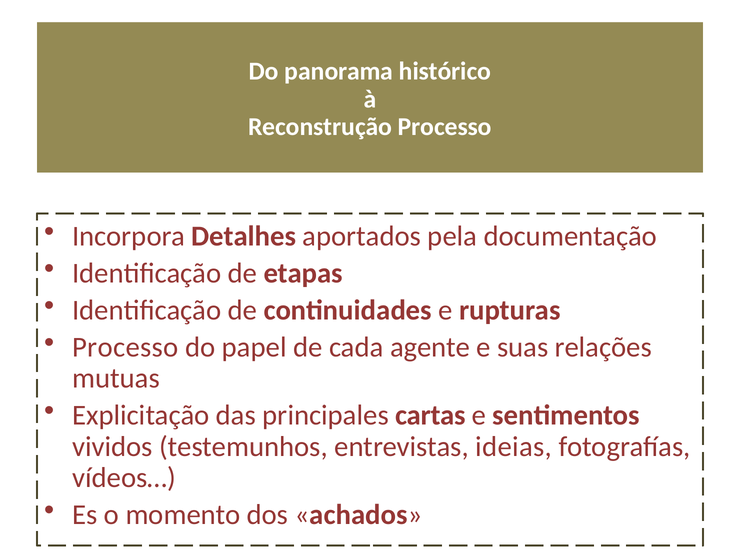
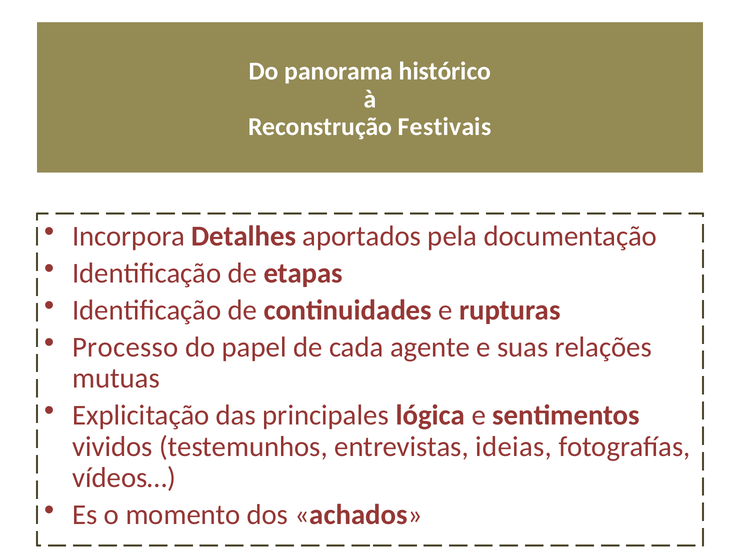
Reconstrução Processo: Processo -> Festivais
cartas: cartas -> lógica
